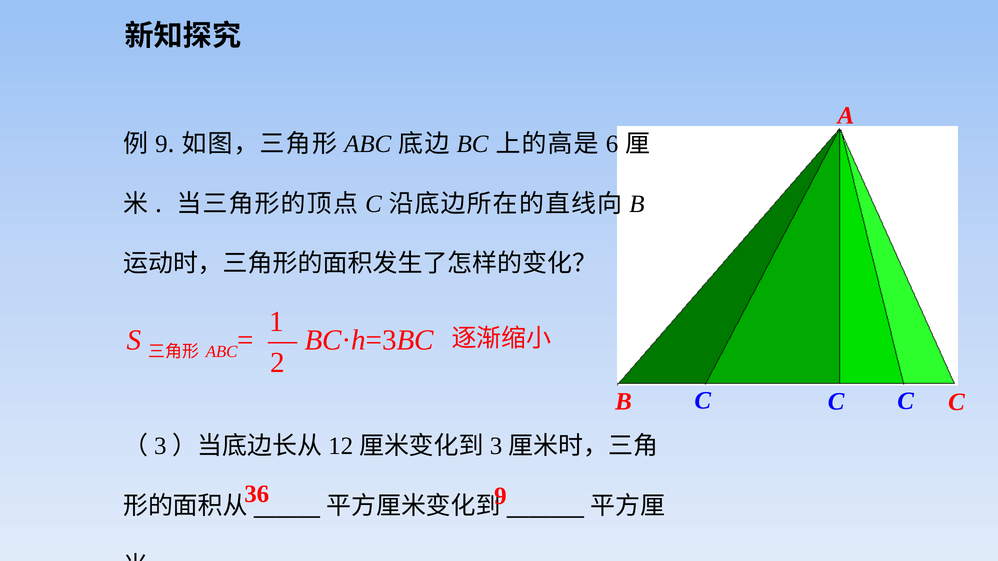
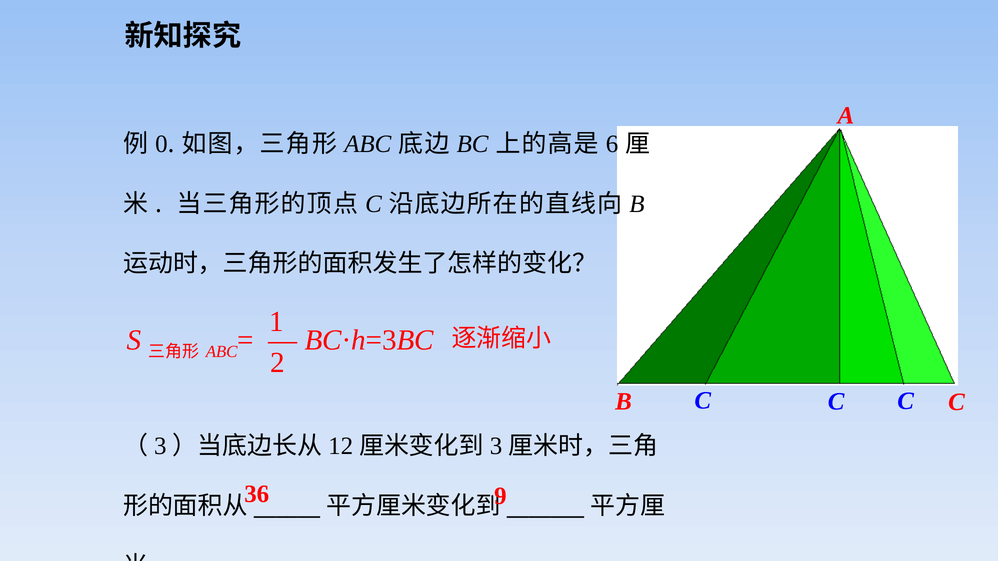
9 at (161, 144): 9 -> 0
